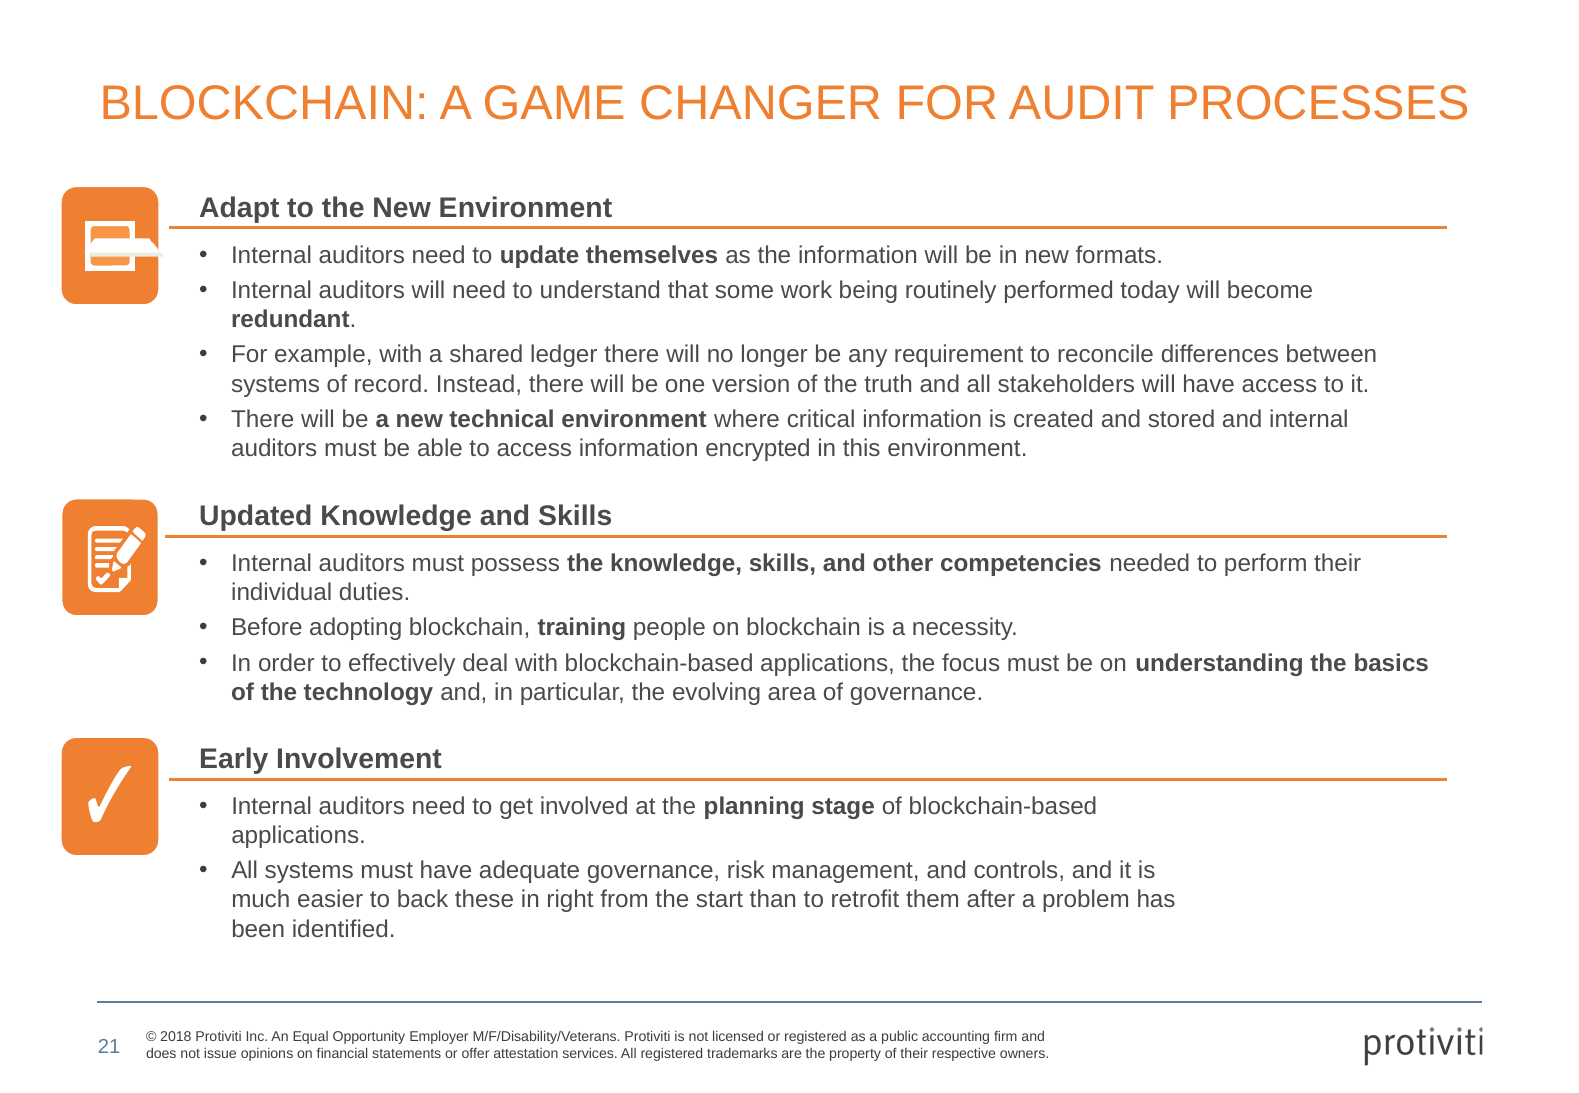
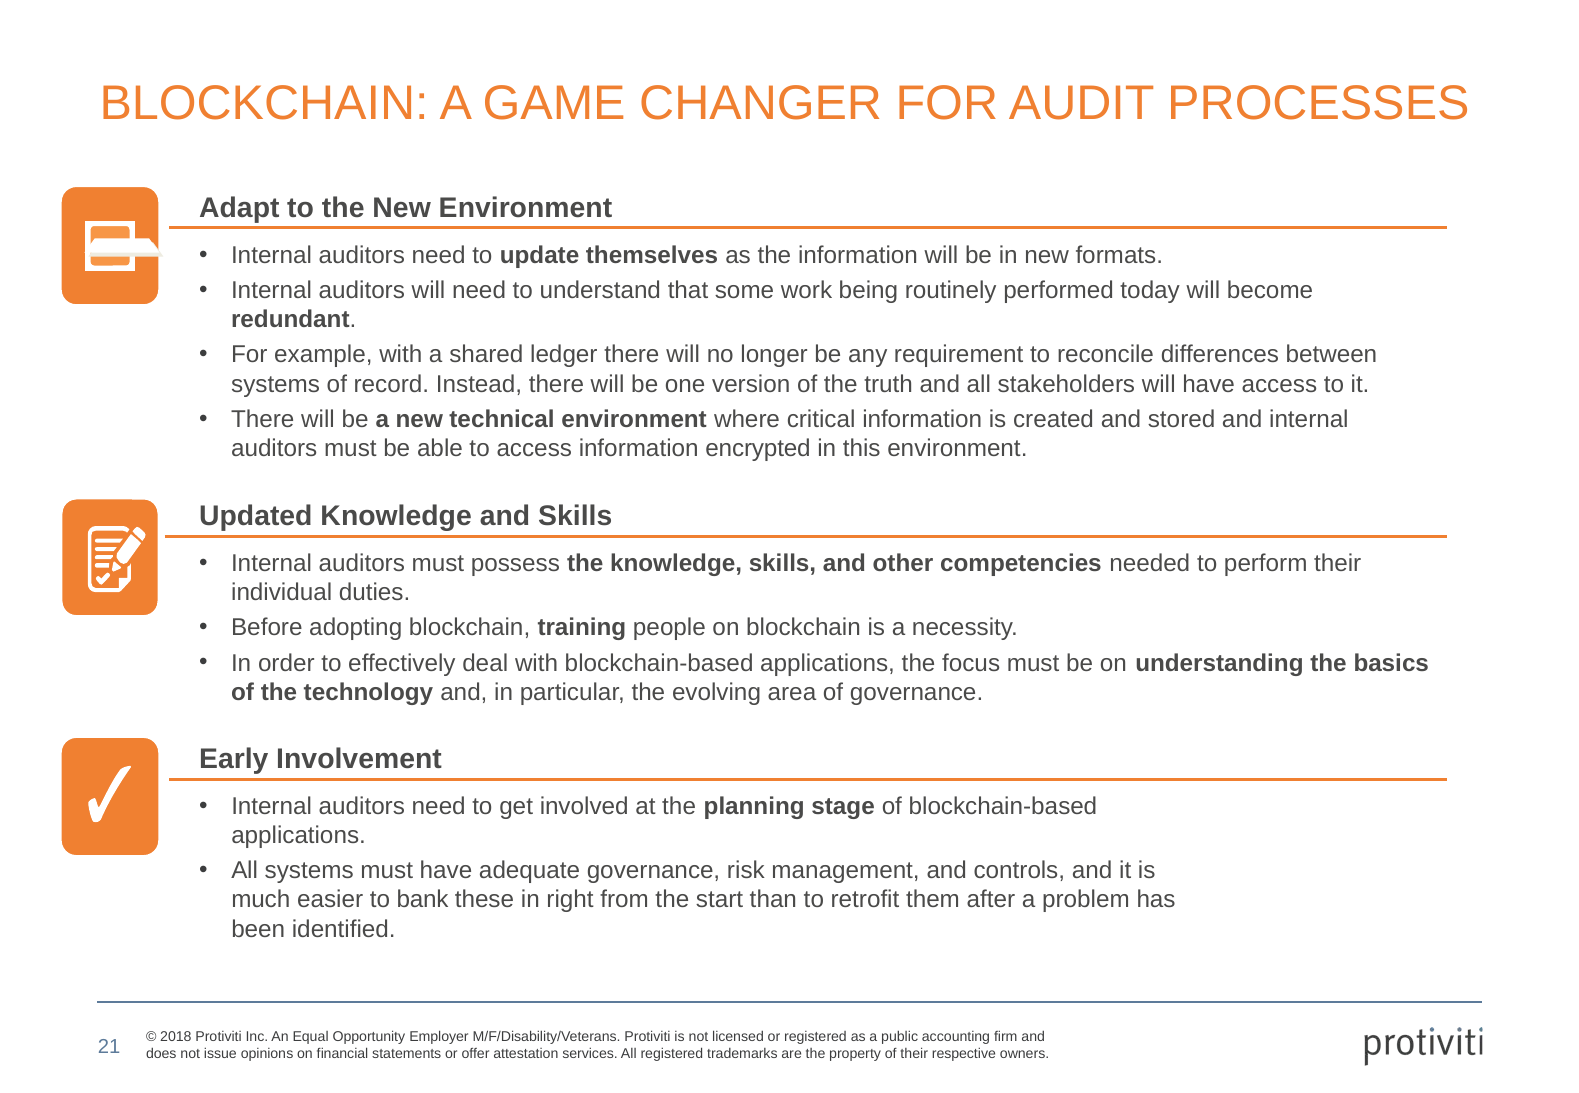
back: back -> bank
